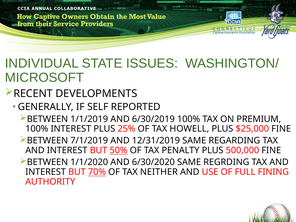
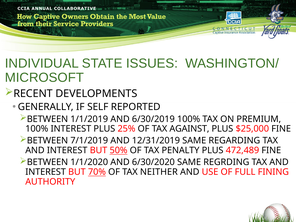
HOWELL: HOWELL -> AGAINST
500,000: 500,000 -> 472,489
